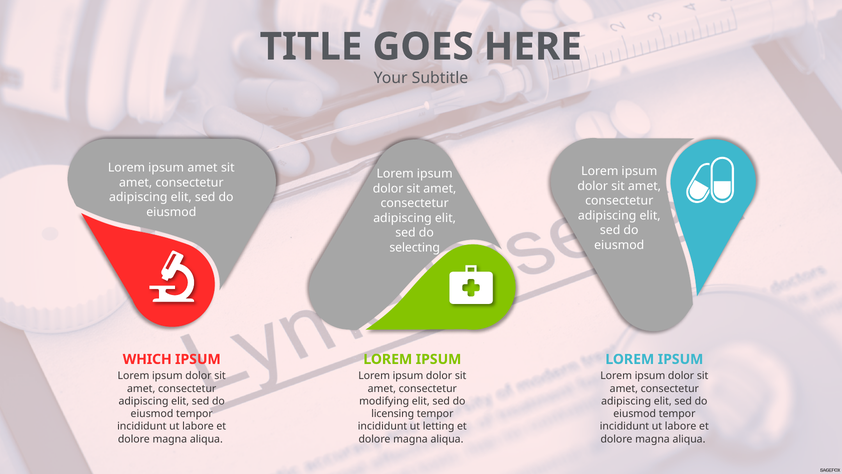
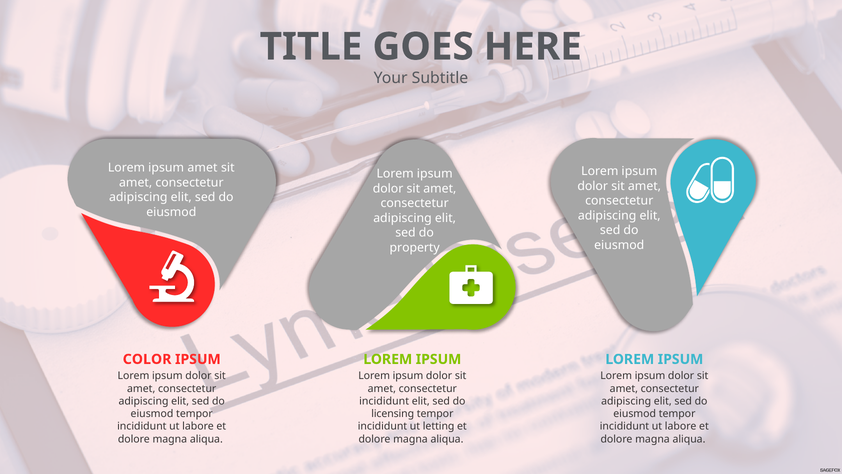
selecting: selecting -> property
WHICH: WHICH -> COLOR
modifying at (384, 401): modifying -> incididunt
